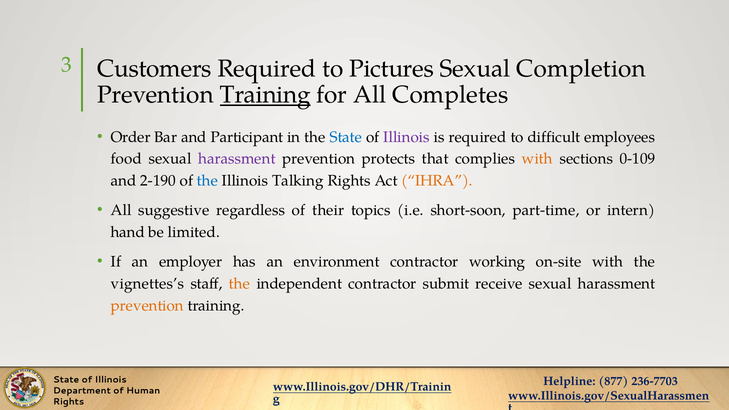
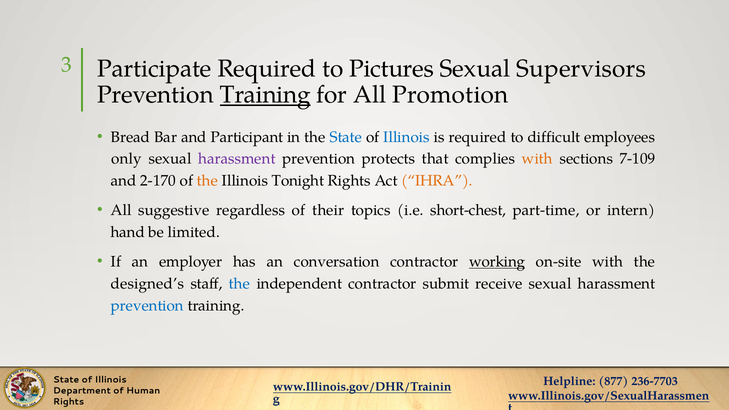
Customers: Customers -> Participate
Completion: Completion -> Supervisors
Completes: Completes -> Promotion
Order: Order -> Bread
Illinois at (407, 137) colour: purple -> blue
food: food -> only
0-109: 0-109 -> 7-109
2-190: 2-190 -> 2-170
the at (207, 181) colour: blue -> orange
Talking: Talking -> Tonight
short-soon: short-soon -> short-chest
environment: environment -> conversation
working underline: none -> present
vignettes’s: vignettes’s -> designed’s
the at (239, 284) colour: orange -> blue
prevention at (147, 306) colour: orange -> blue
